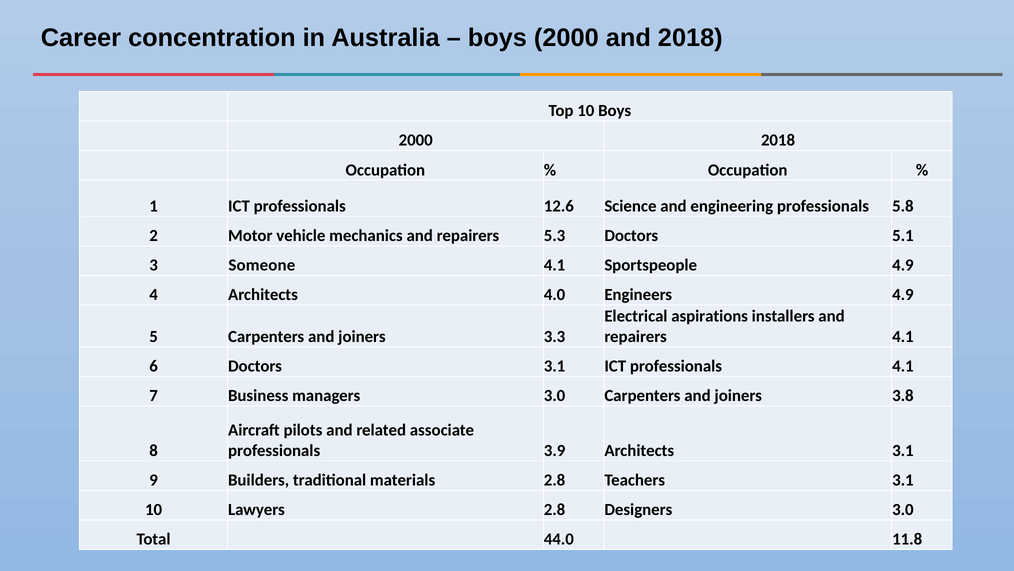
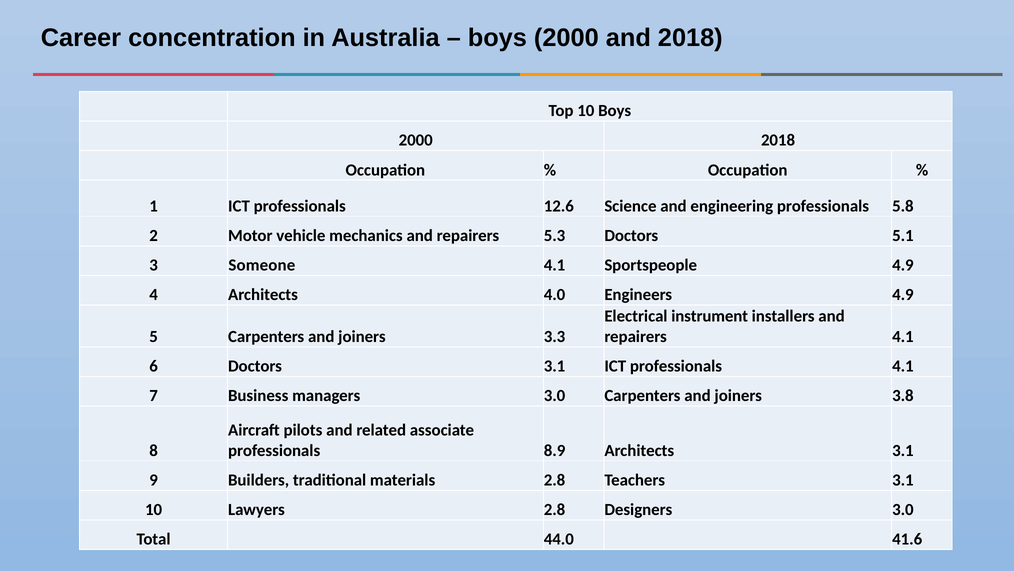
aspirations: aspirations -> instrument
3.9: 3.9 -> 8.9
11.8: 11.8 -> 41.6
